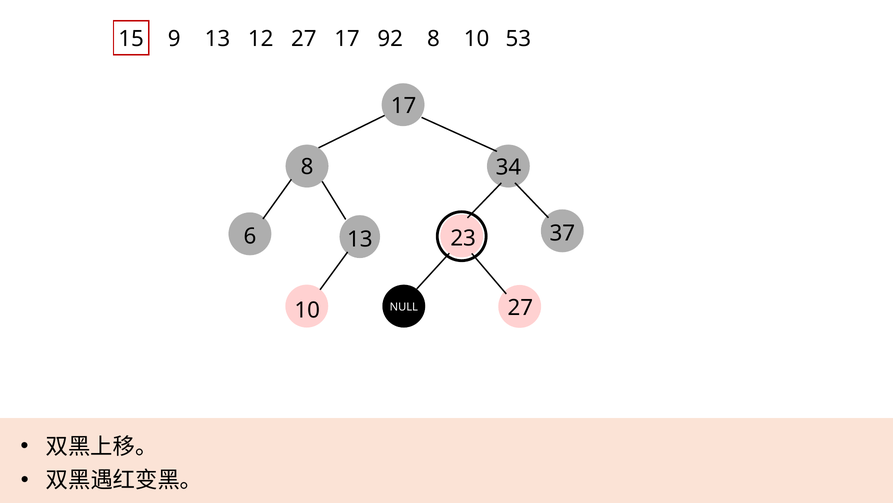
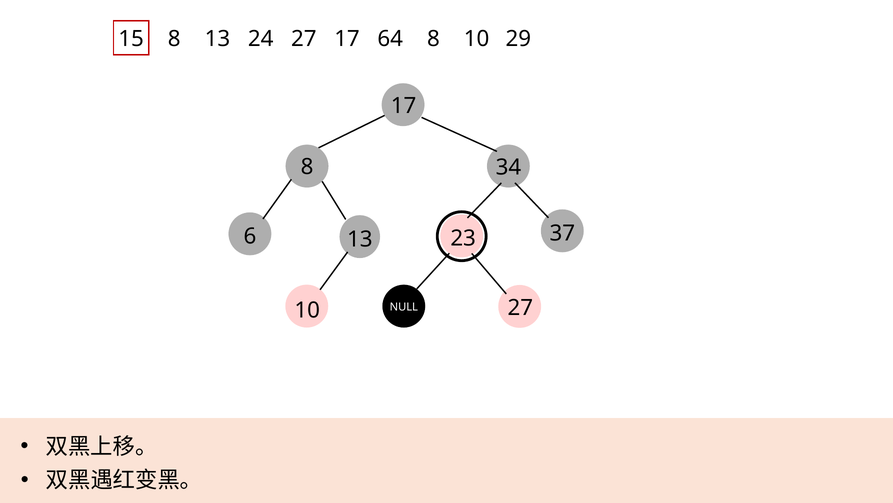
15 9: 9 -> 8
12: 12 -> 24
92: 92 -> 64
53: 53 -> 29
